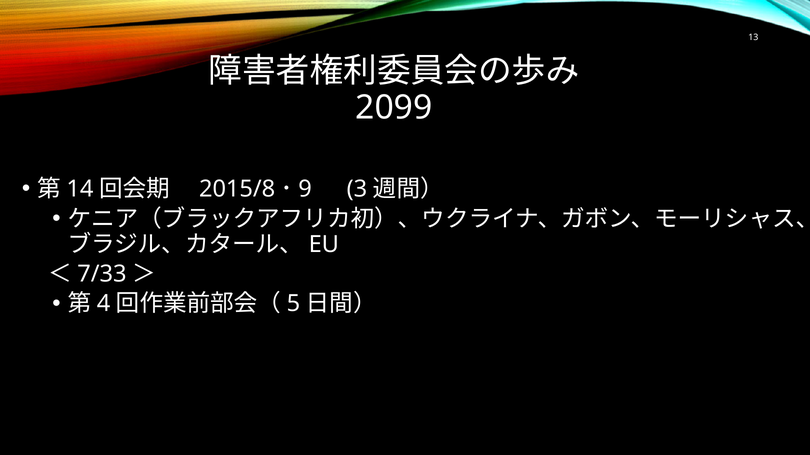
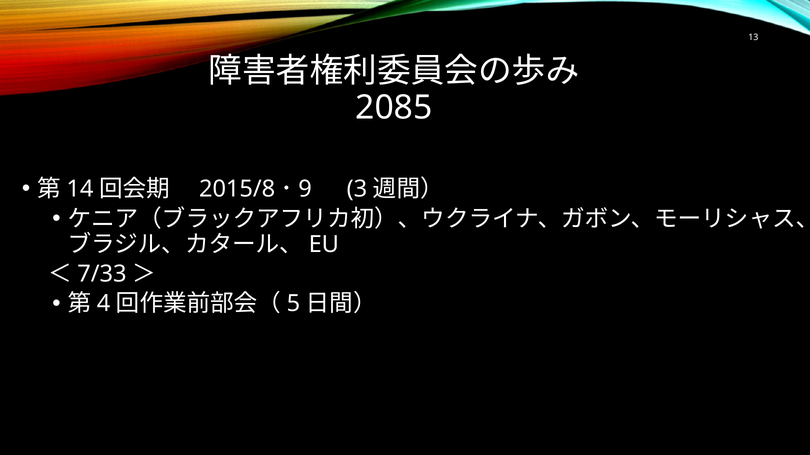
2099: 2099 -> 2085
